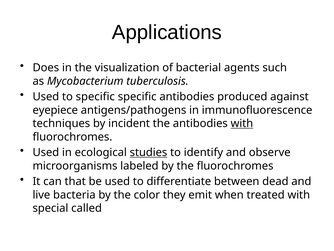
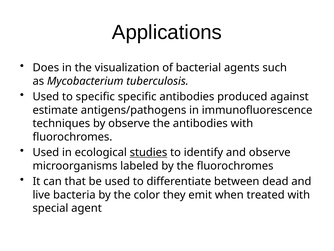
eyepiece: eyepiece -> estimate
by incident: incident -> observe
with at (242, 123) underline: present -> none
called: called -> agent
